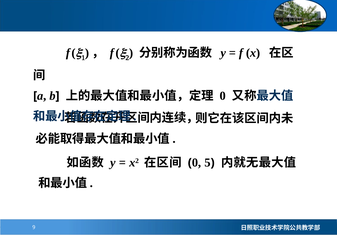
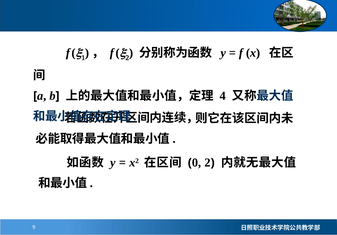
0 at (223, 96): 0 -> 4
0 5: 5 -> 2
